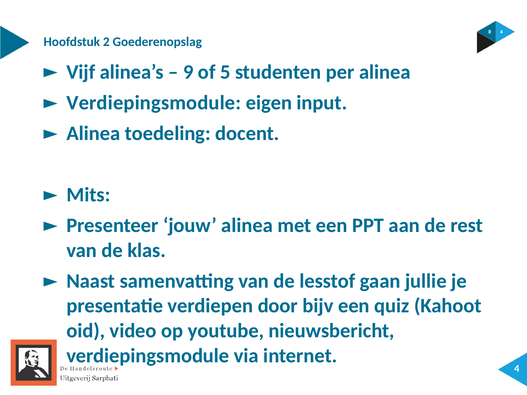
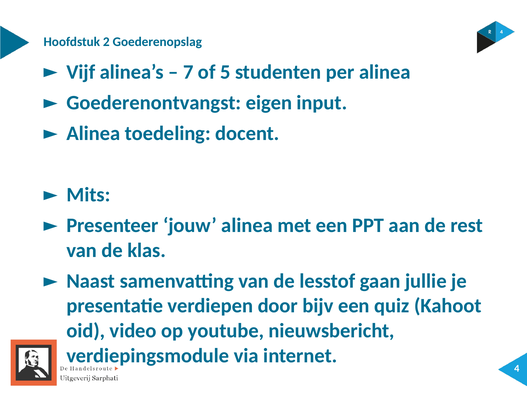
9: 9 -> 7
Verdiepingsmodule at (154, 103): Verdiepingsmodule -> Goederenontvangst
